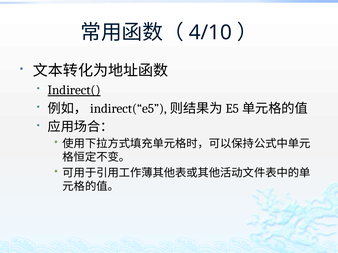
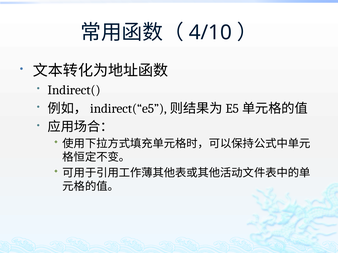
Indirect( underline: present -> none
